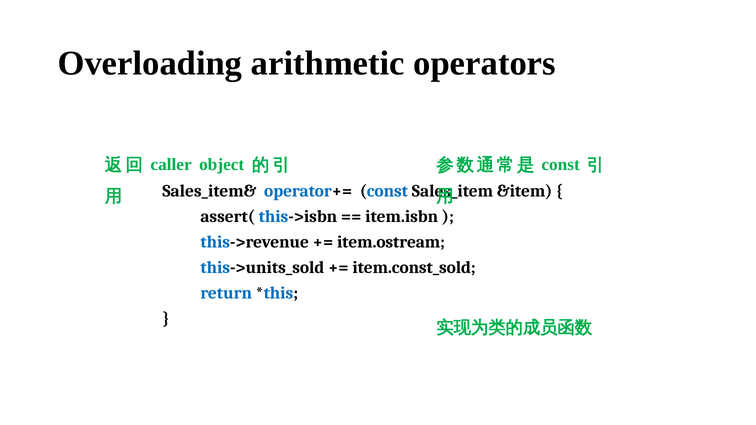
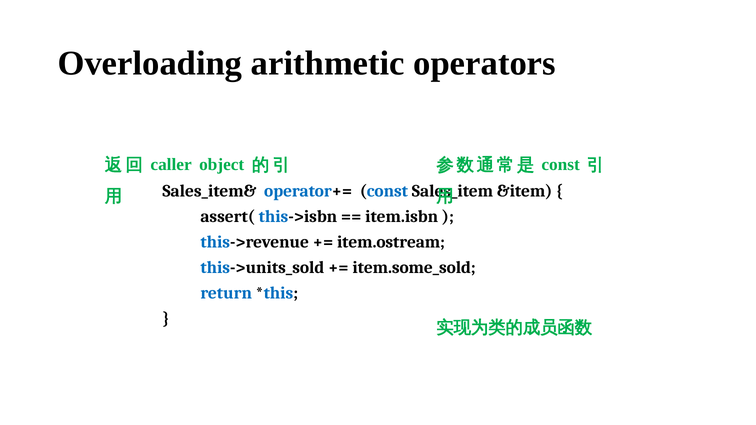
item.const_sold: item.const_sold -> item.some_sold
